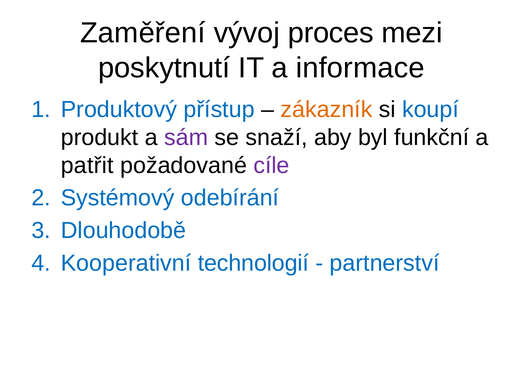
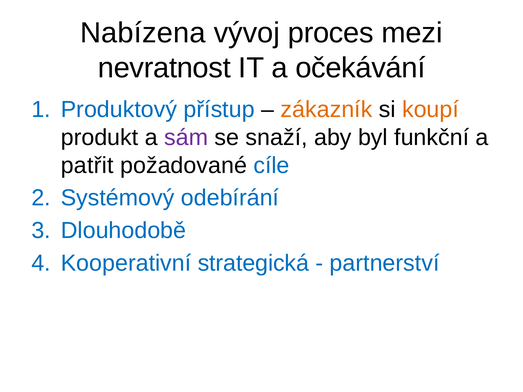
Zaměření: Zaměření -> Nabízena
poskytnutí: poskytnutí -> nevratnost
informace: informace -> očekávání
koupí colour: blue -> orange
cíle colour: purple -> blue
technologií: technologií -> strategická
